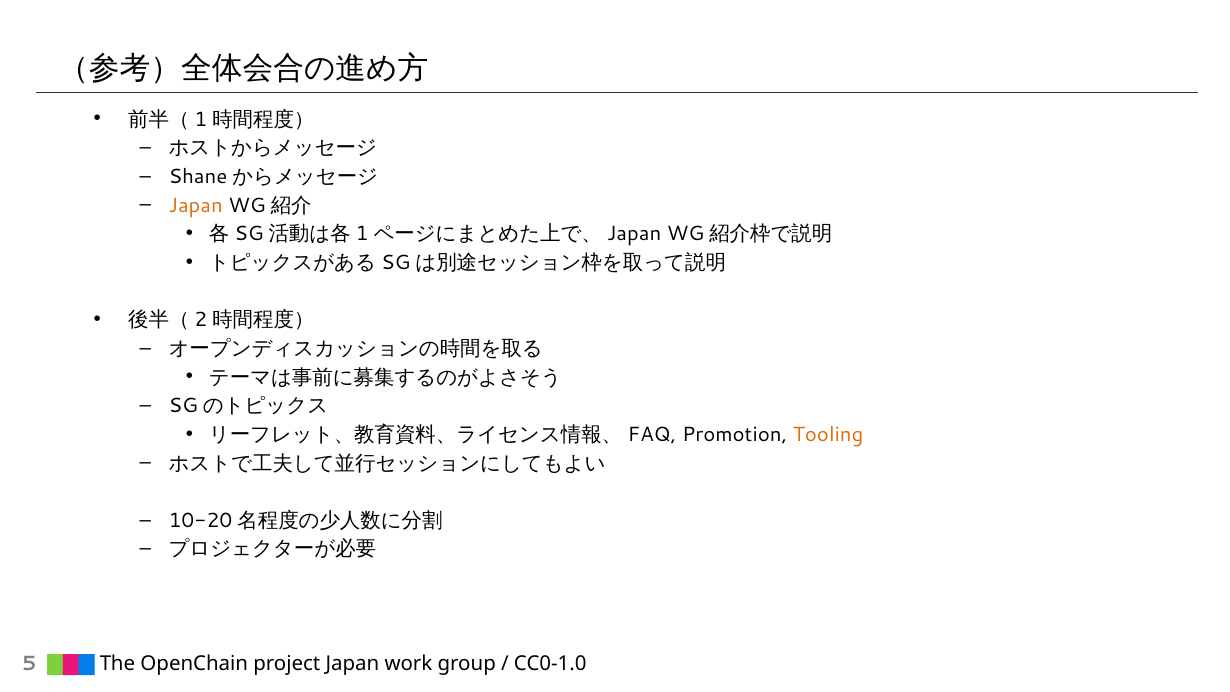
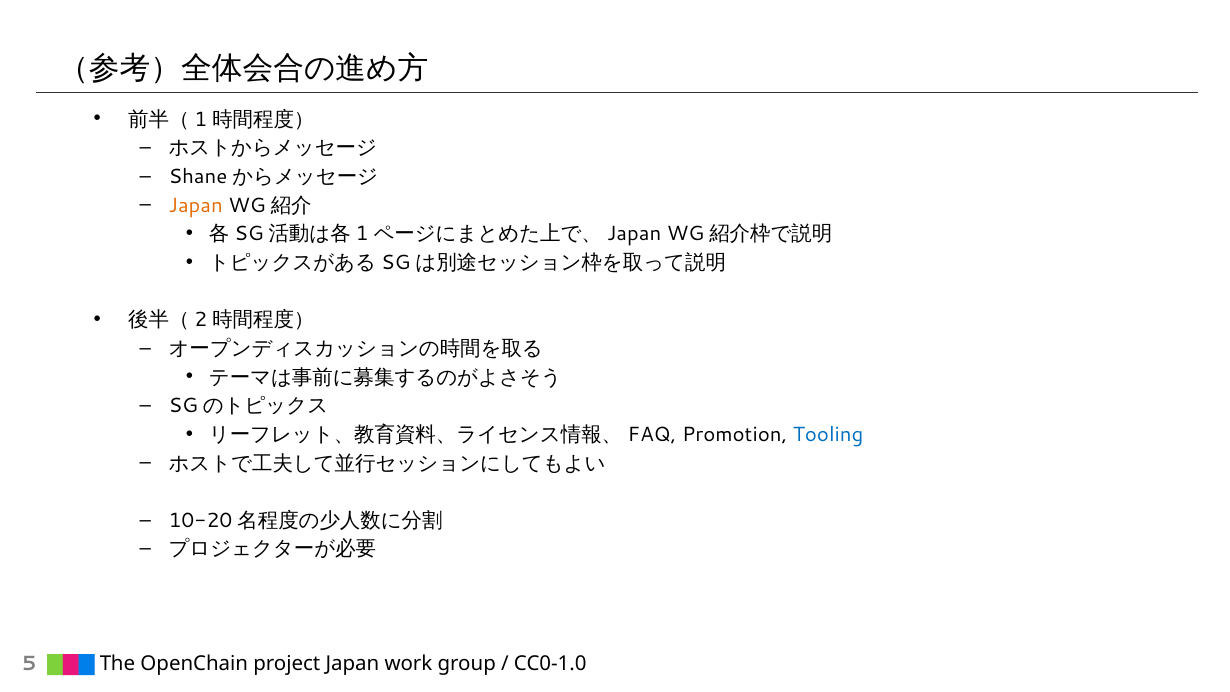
Tooling colour: orange -> blue
